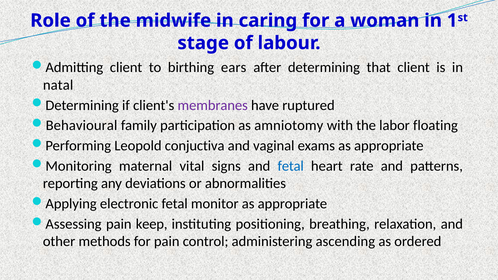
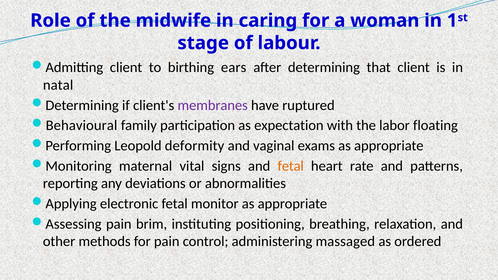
amniotomy: amniotomy -> expectation
conjuctiva: conjuctiva -> deformity
fetal at (291, 166) colour: blue -> orange
keep: keep -> brim
ascending: ascending -> massaged
